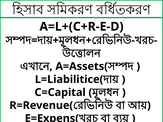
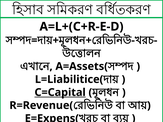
C=Capital underline: none -> present
